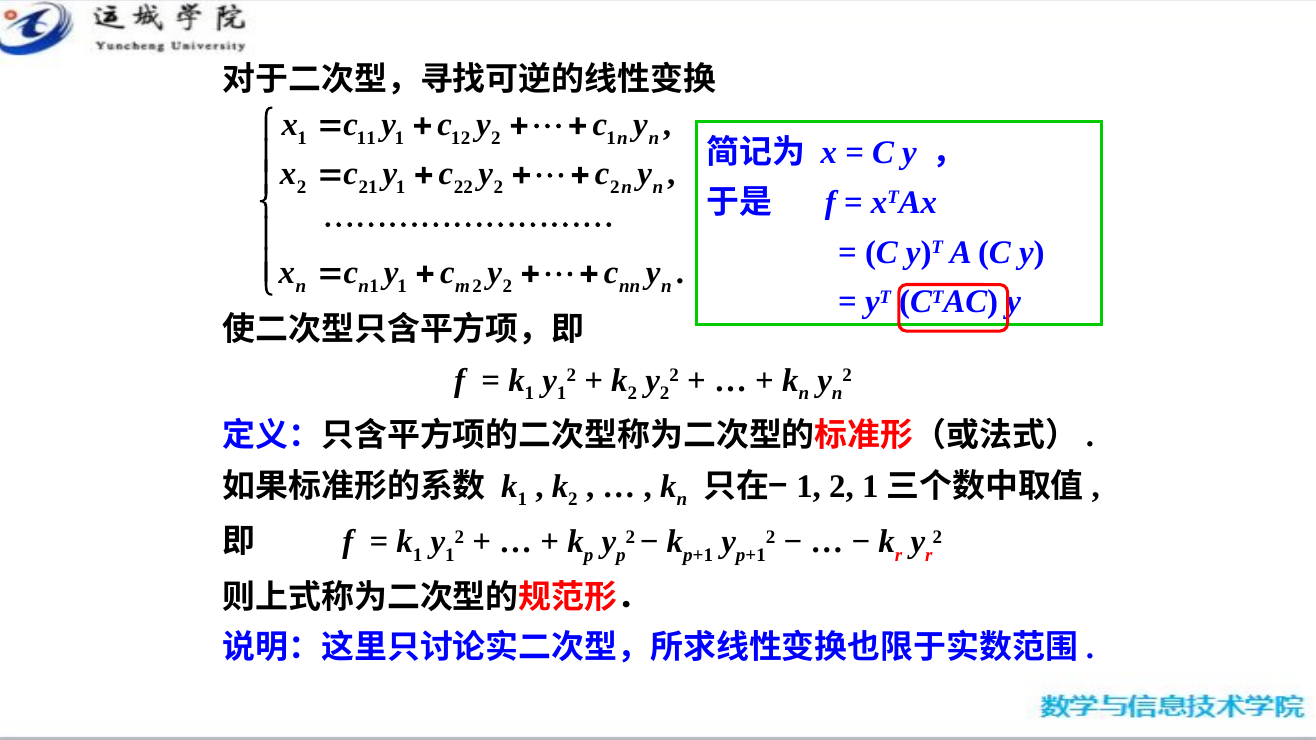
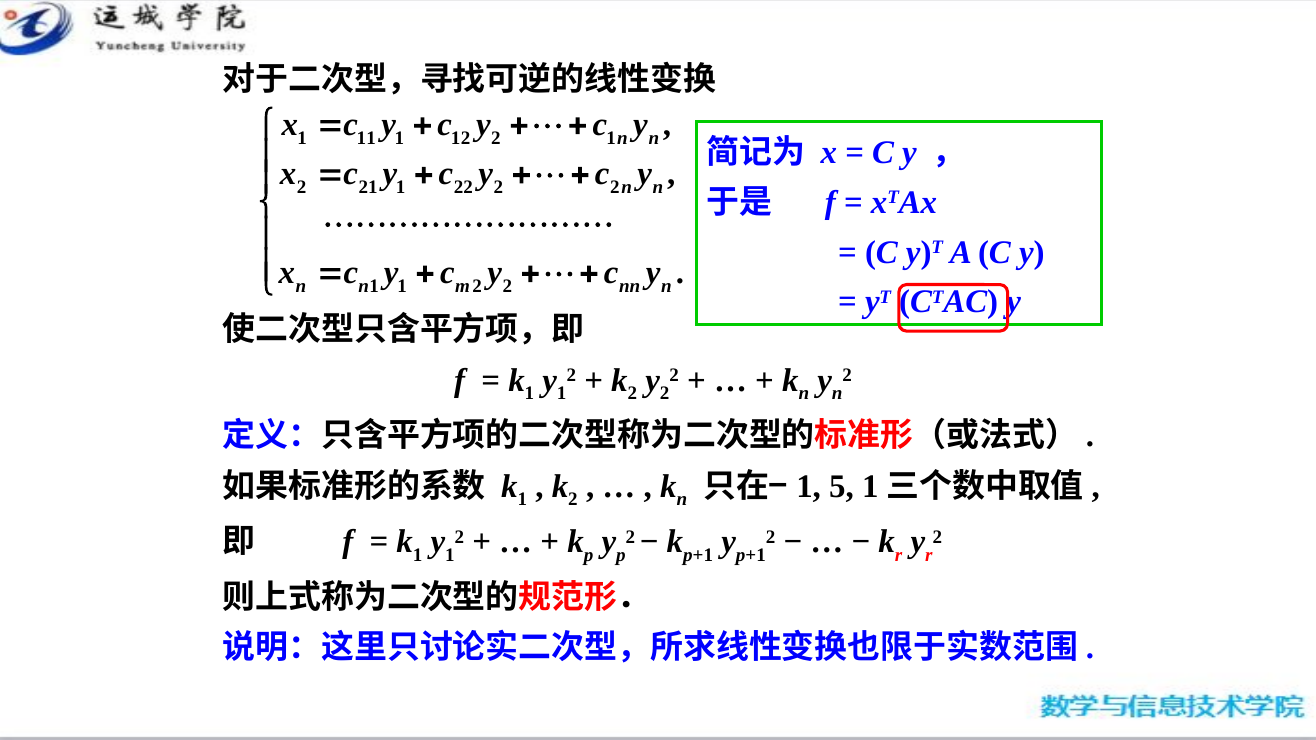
2 at (842, 486): 2 -> 5
